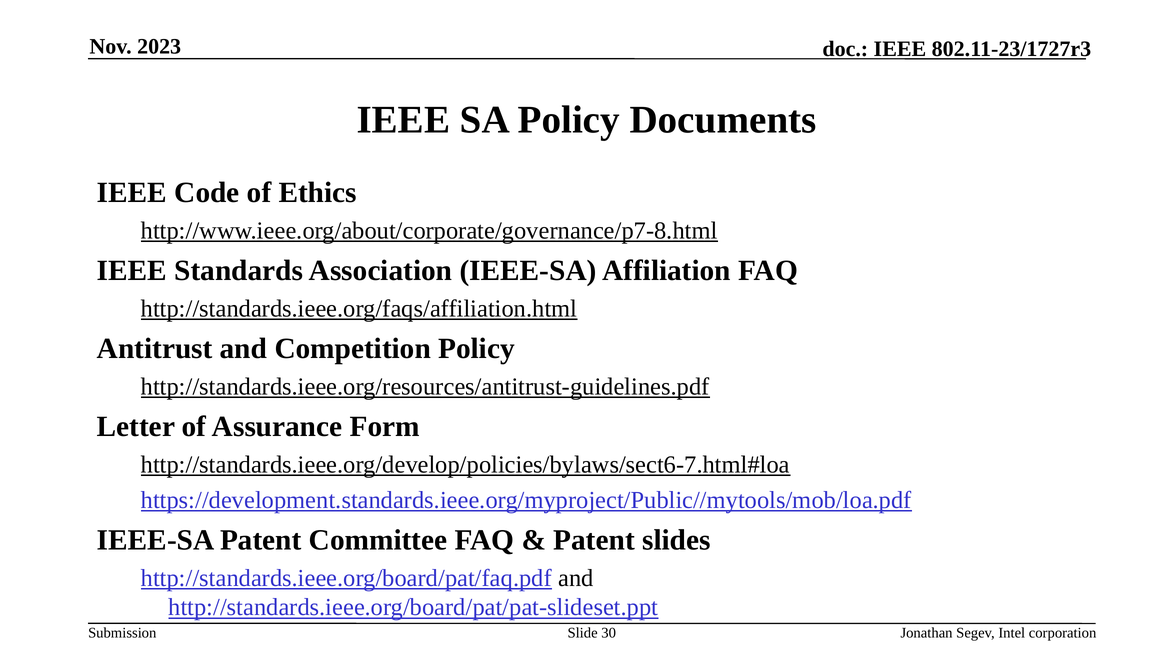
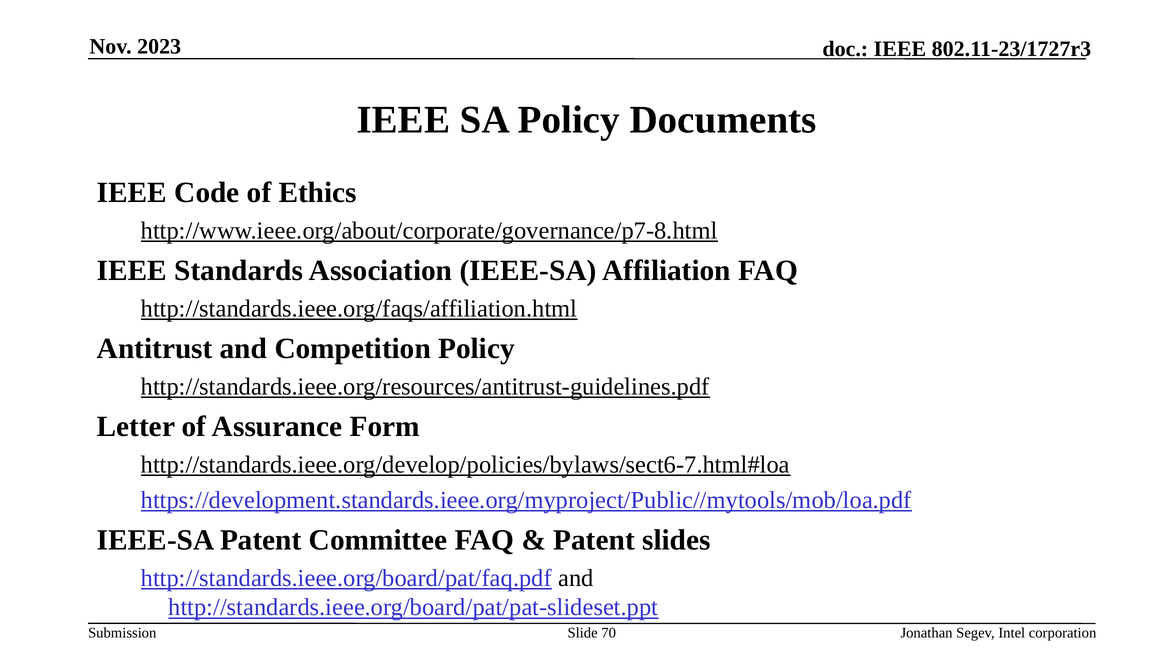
30: 30 -> 70
